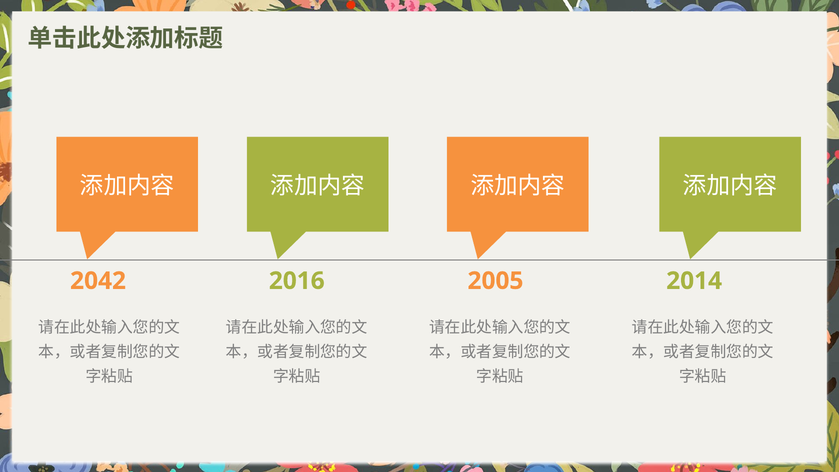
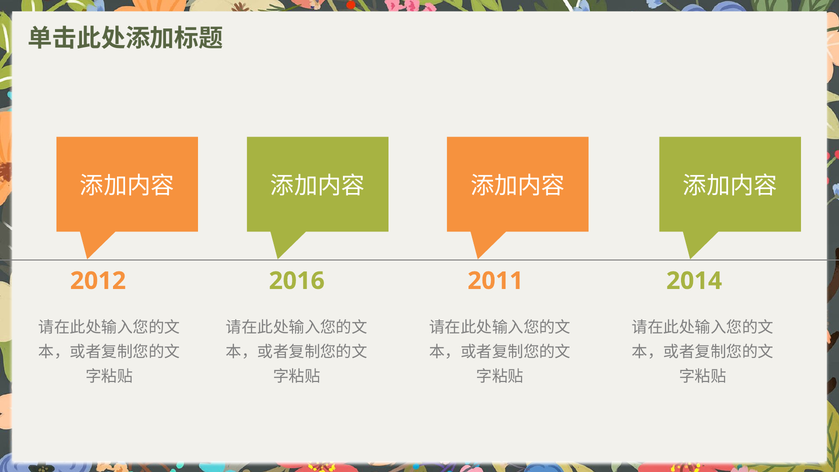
2042: 2042 -> 2012
2005: 2005 -> 2011
